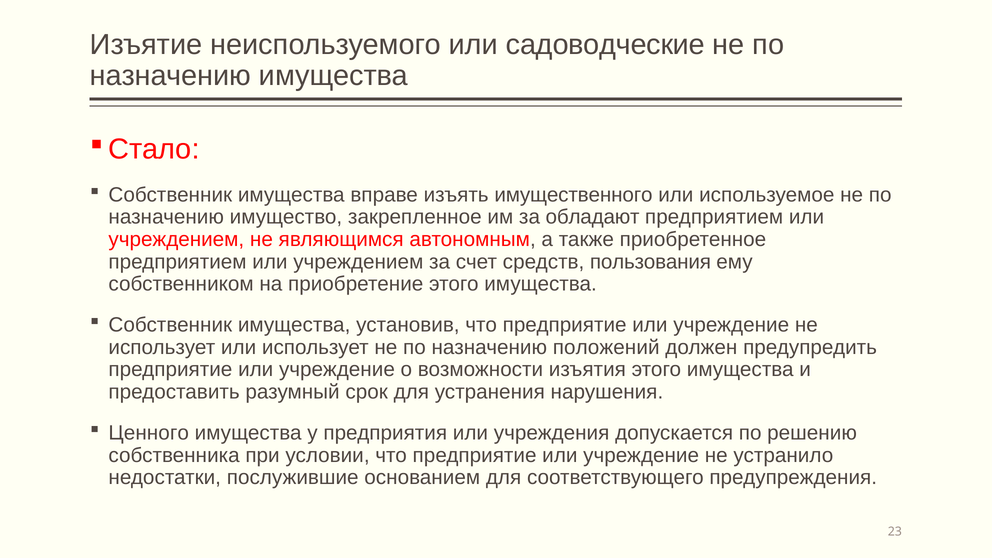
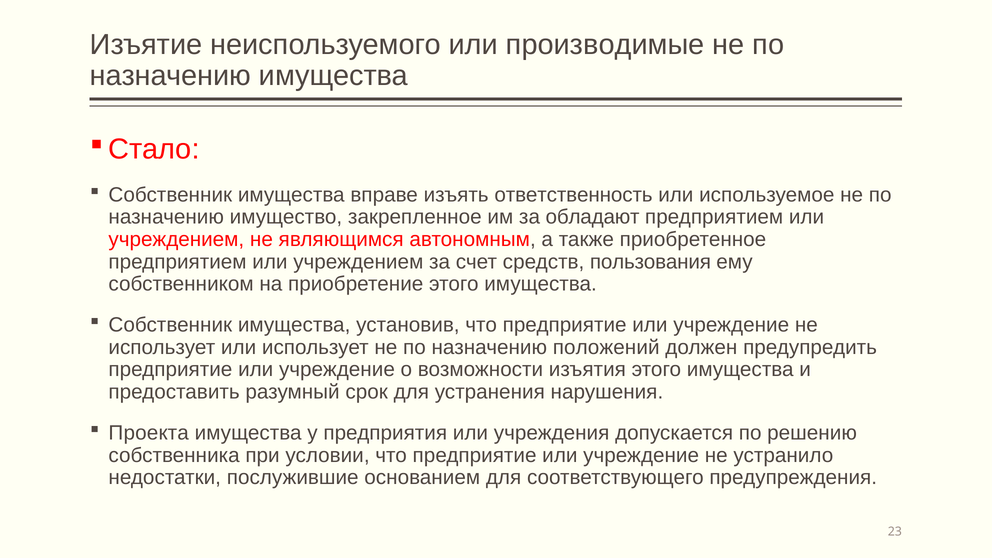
садоводческие: садоводческие -> производимые
имущественного: имущественного -> ответственность
Ценного: Ценного -> Проекта
